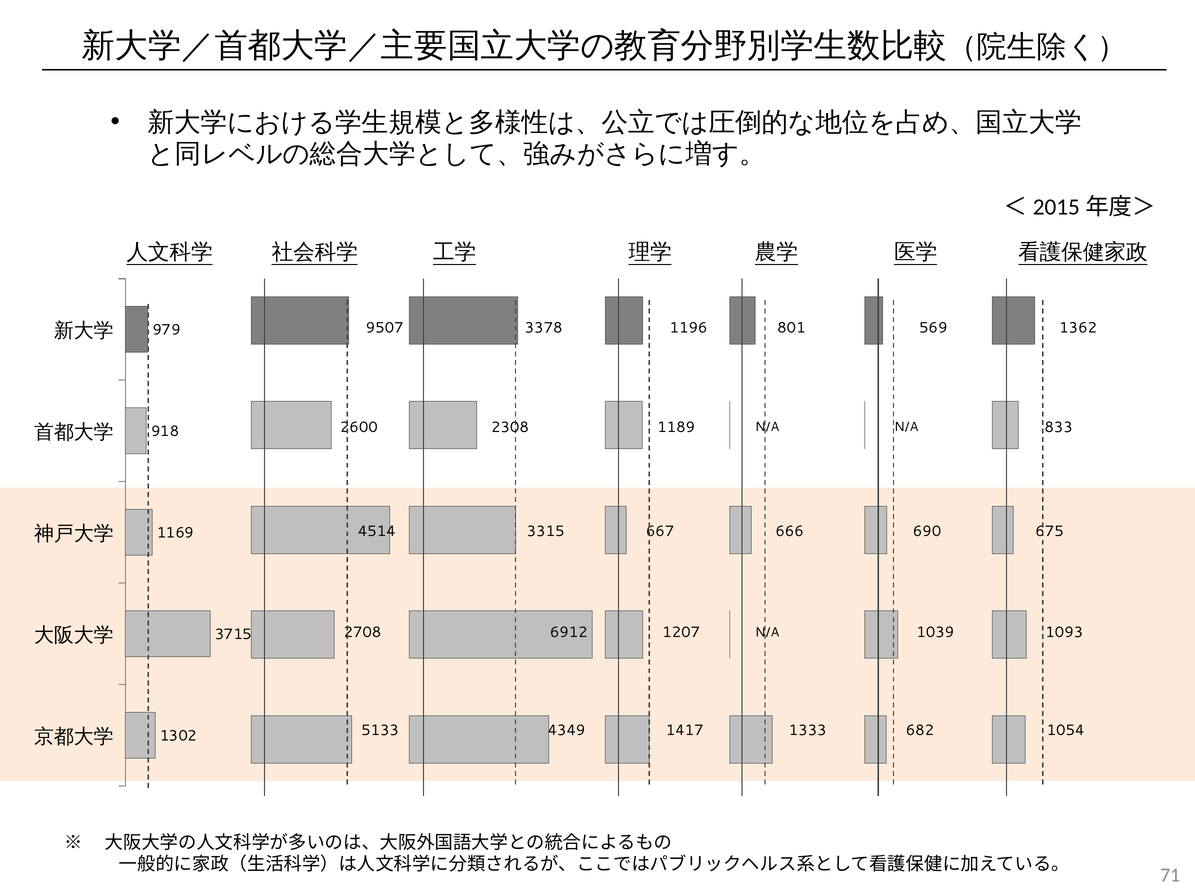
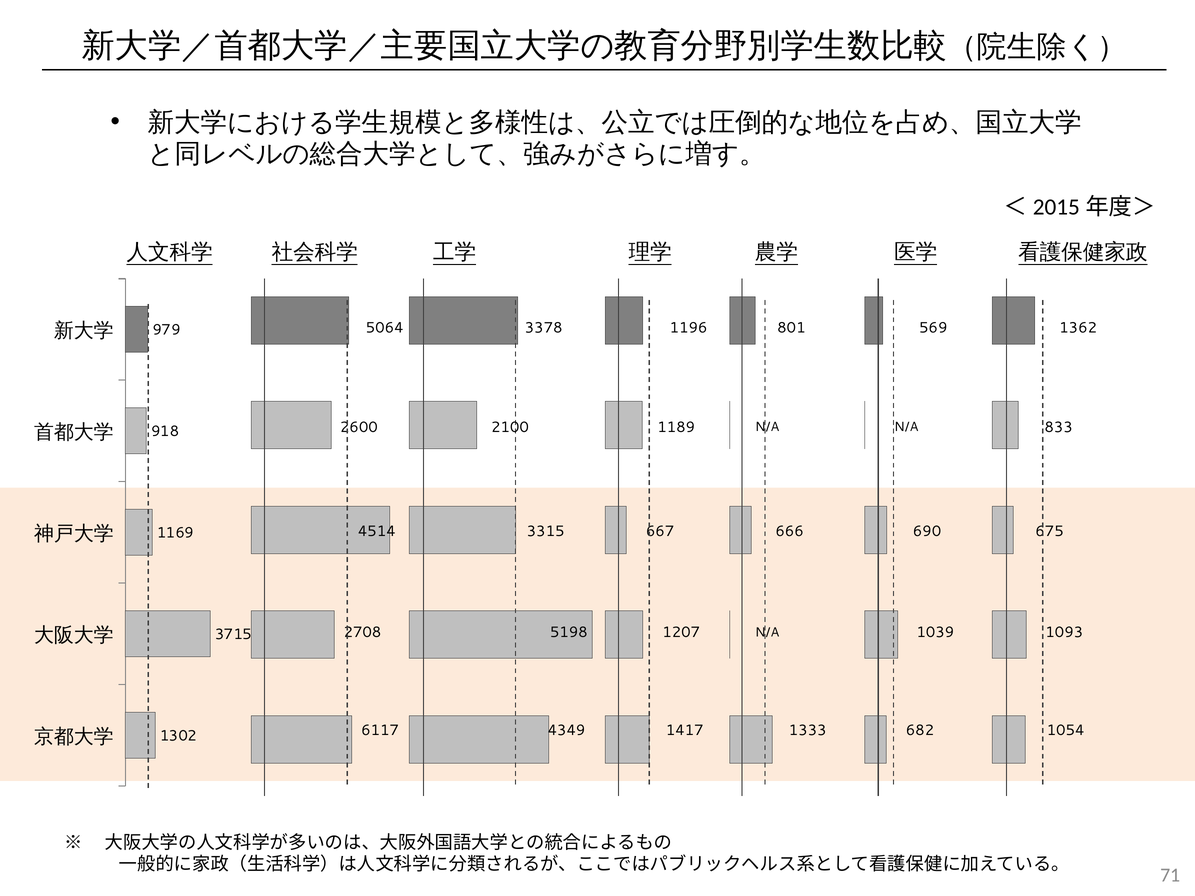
9507: 9507 -> 5064
2308: 2308 -> 2100
6912: 6912 -> 5198
5133: 5133 -> 6117
